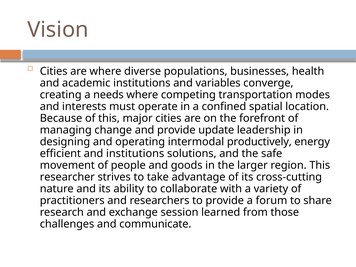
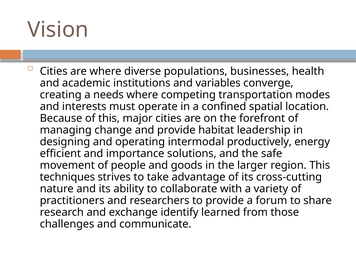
update: update -> habitat
and institutions: institutions -> importance
researcher: researcher -> techniques
session: session -> identify
